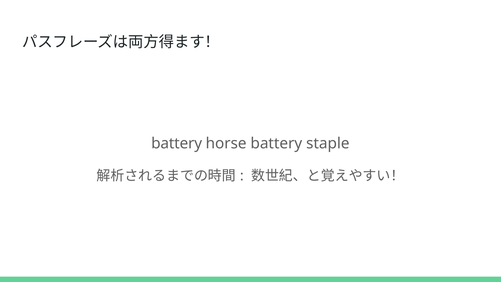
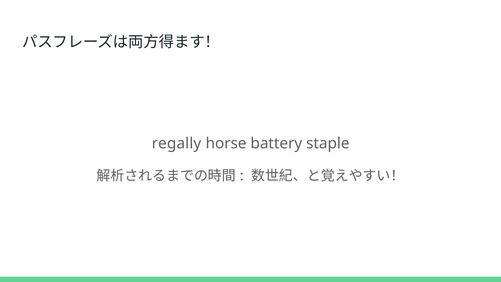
battery at (177, 143): battery -> regally
